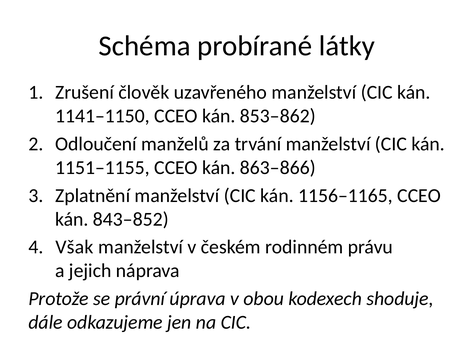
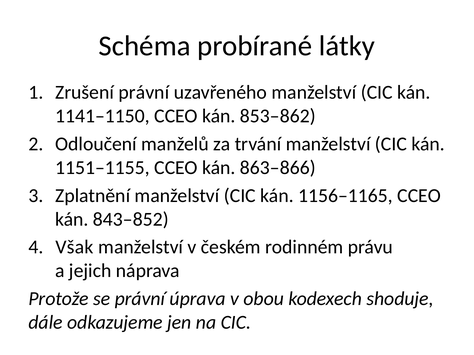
Zrušení člověk: člověk -> právní
